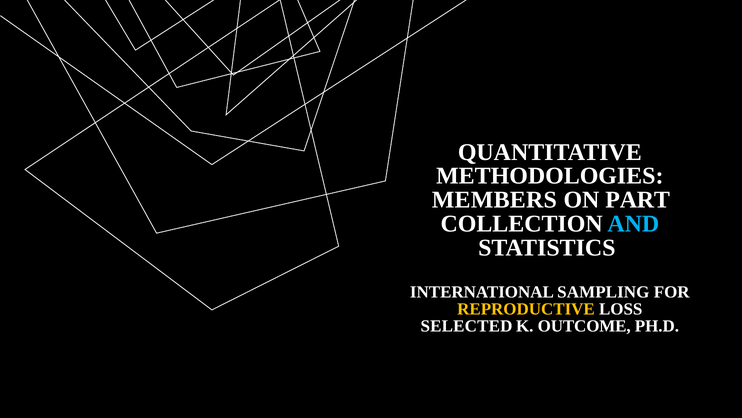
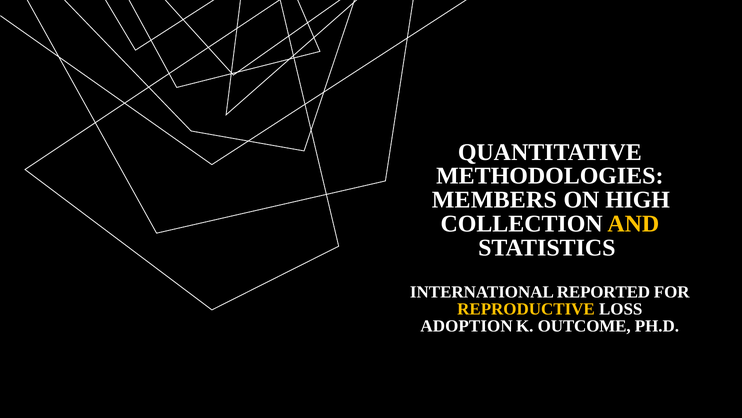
PART: PART -> HIGH
AND colour: light blue -> yellow
SAMPLING: SAMPLING -> REPORTED
SELECTED: SELECTED -> ADOPTION
